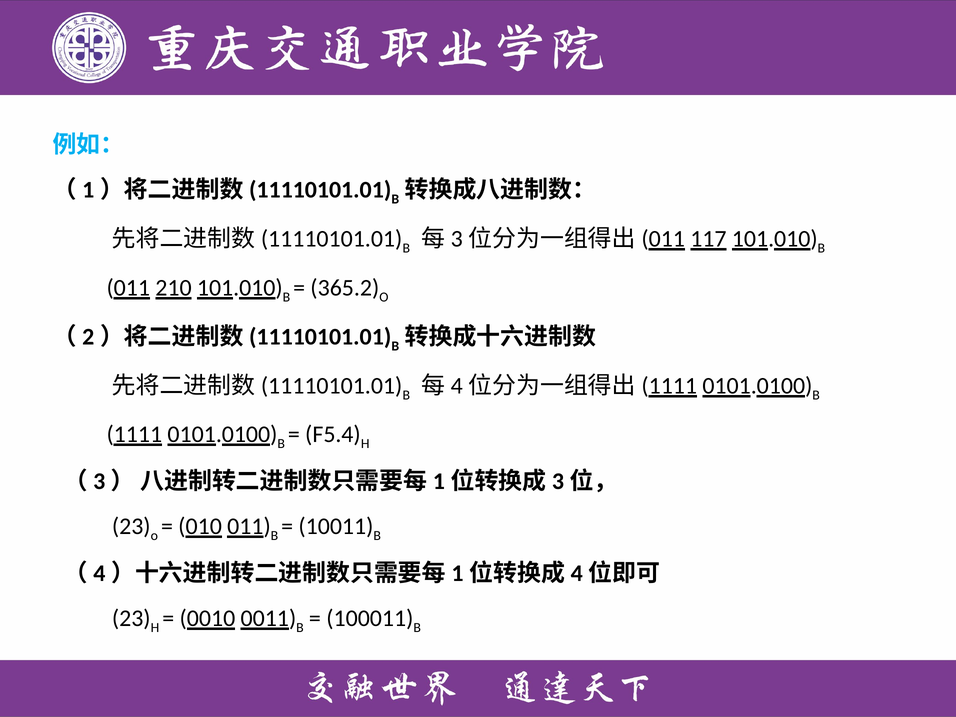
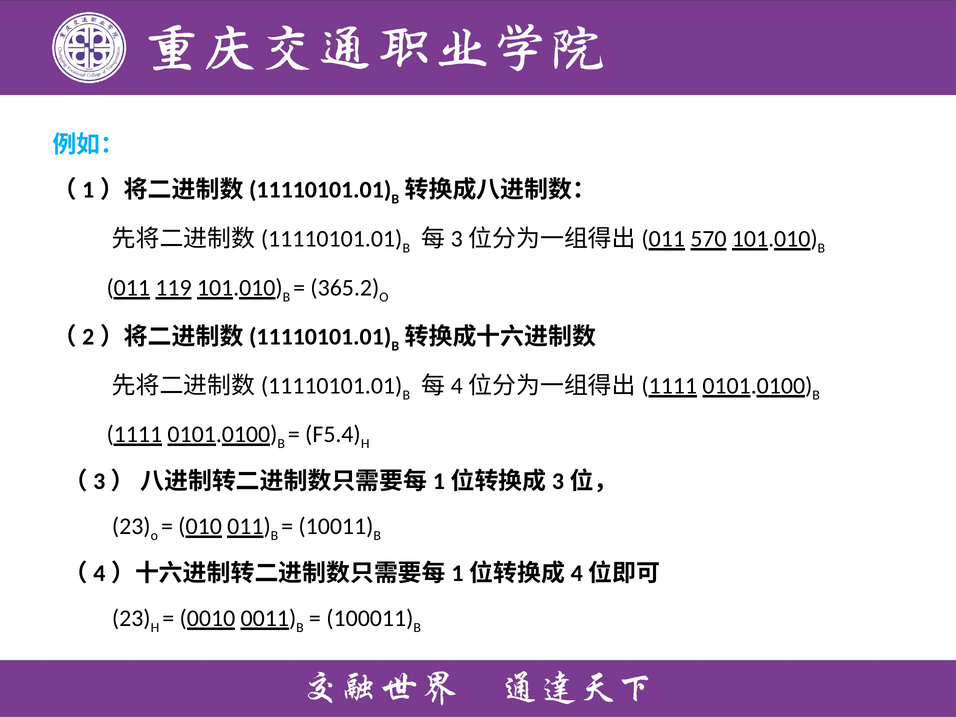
117: 117 -> 570
210: 210 -> 119
